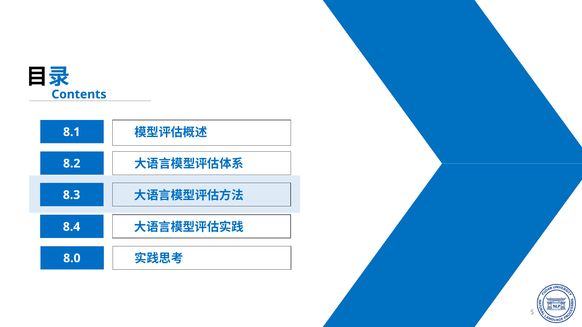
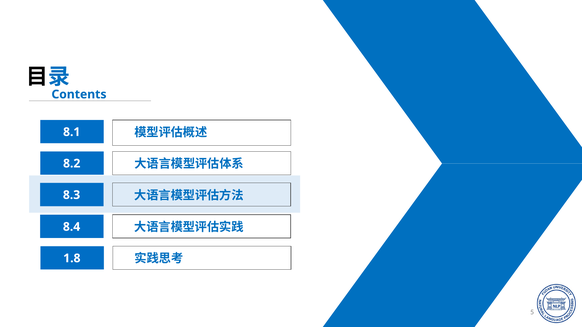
8.0: 8.0 -> 1.8
